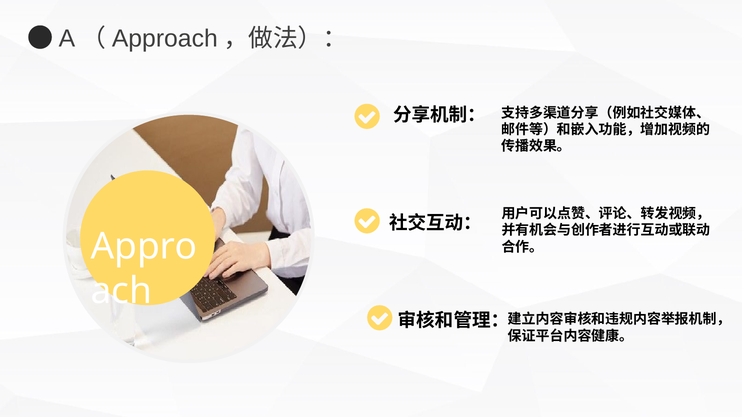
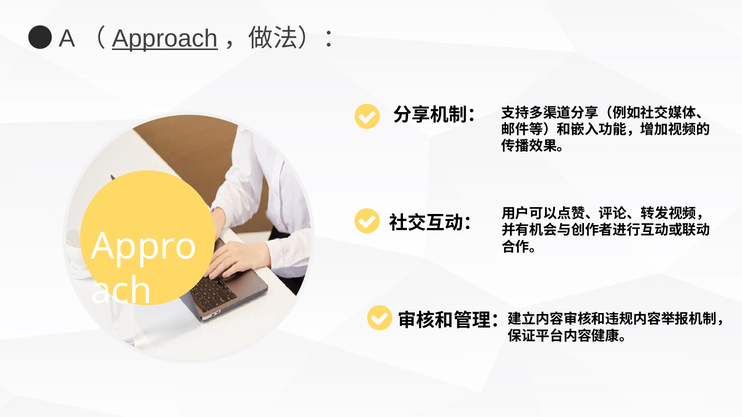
Approach underline: none -> present
